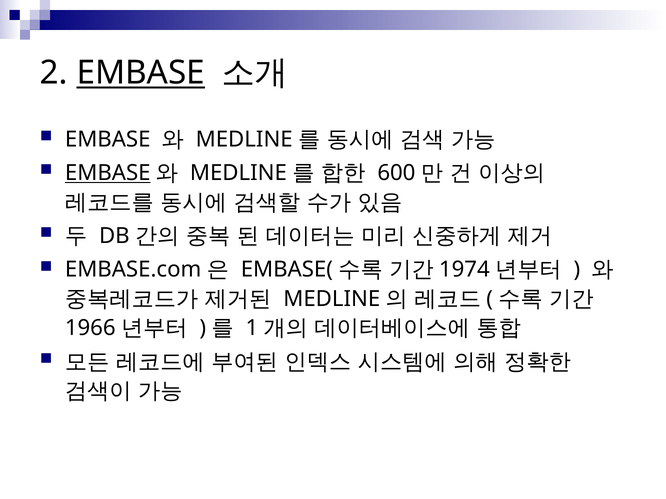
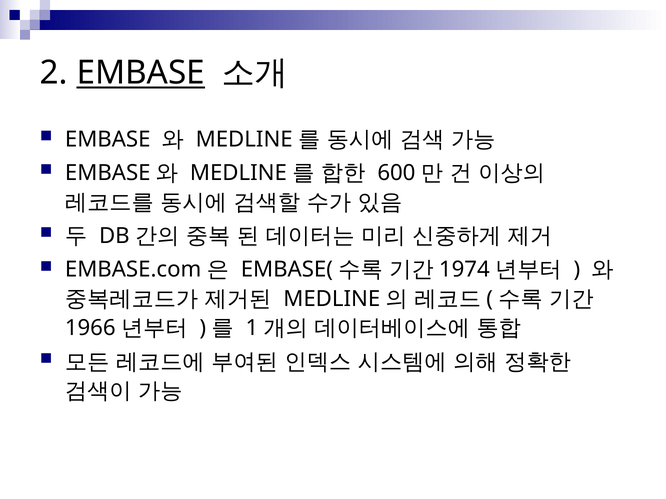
EMBASE at (108, 173) underline: present -> none
